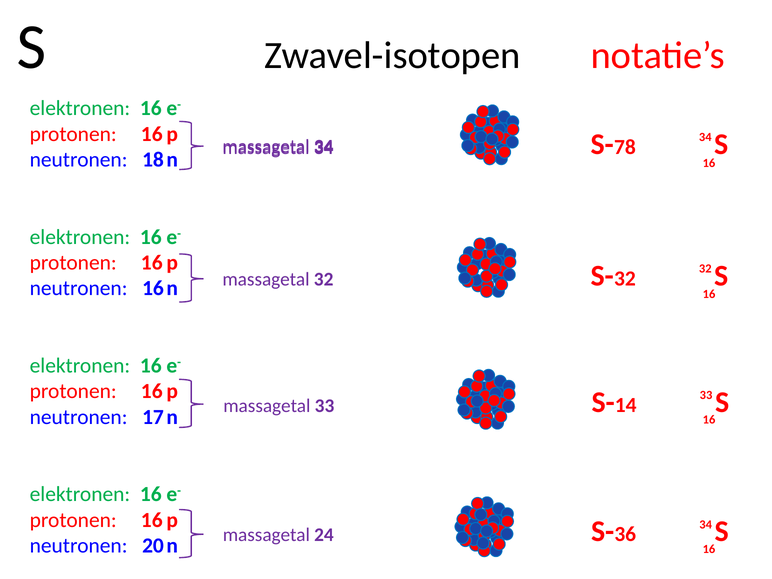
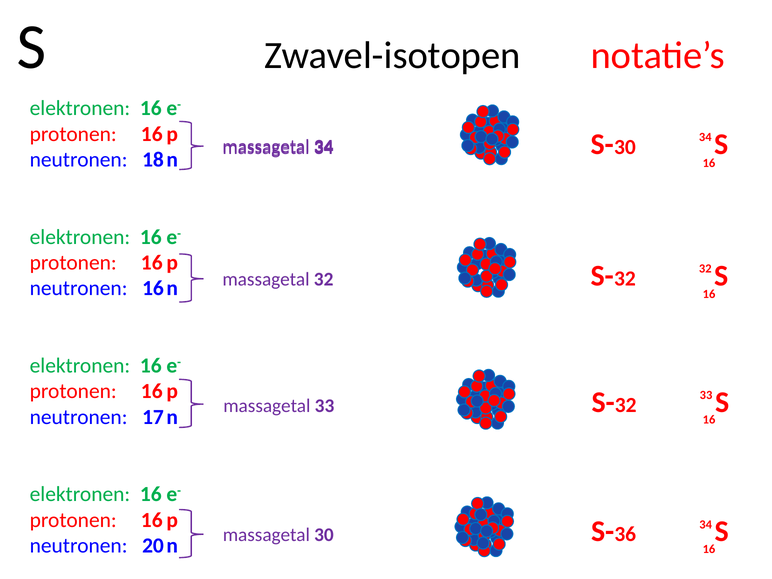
78 at (625, 147): 78 -> 30
14 at (626, 405): 14 -> 32
24 at (324, 535): 24 -> 30
